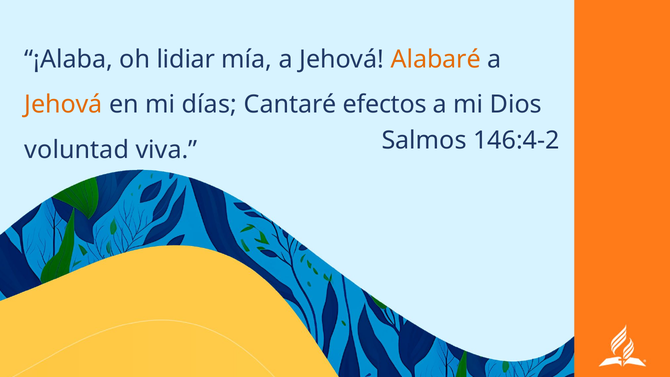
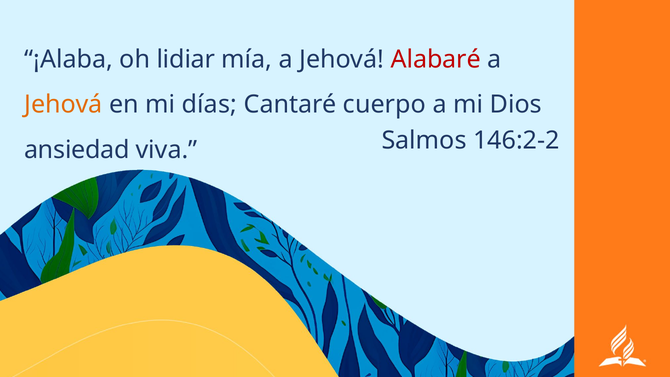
Alabaré colour: orange -> red
efectos: efectos -> cuerpo
voluntad: voluntad -> ansiedad
146:4-2: 146:4-2 -> 146:2-2
